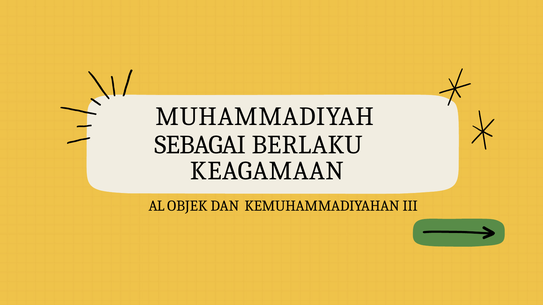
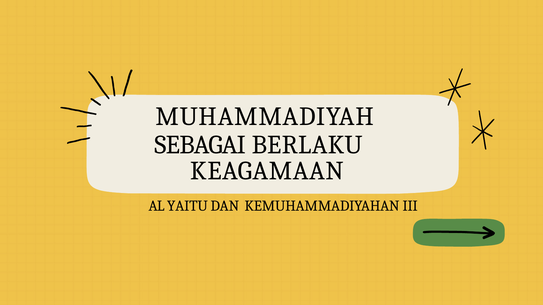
OBJEK: OBJEK -> YAITU
